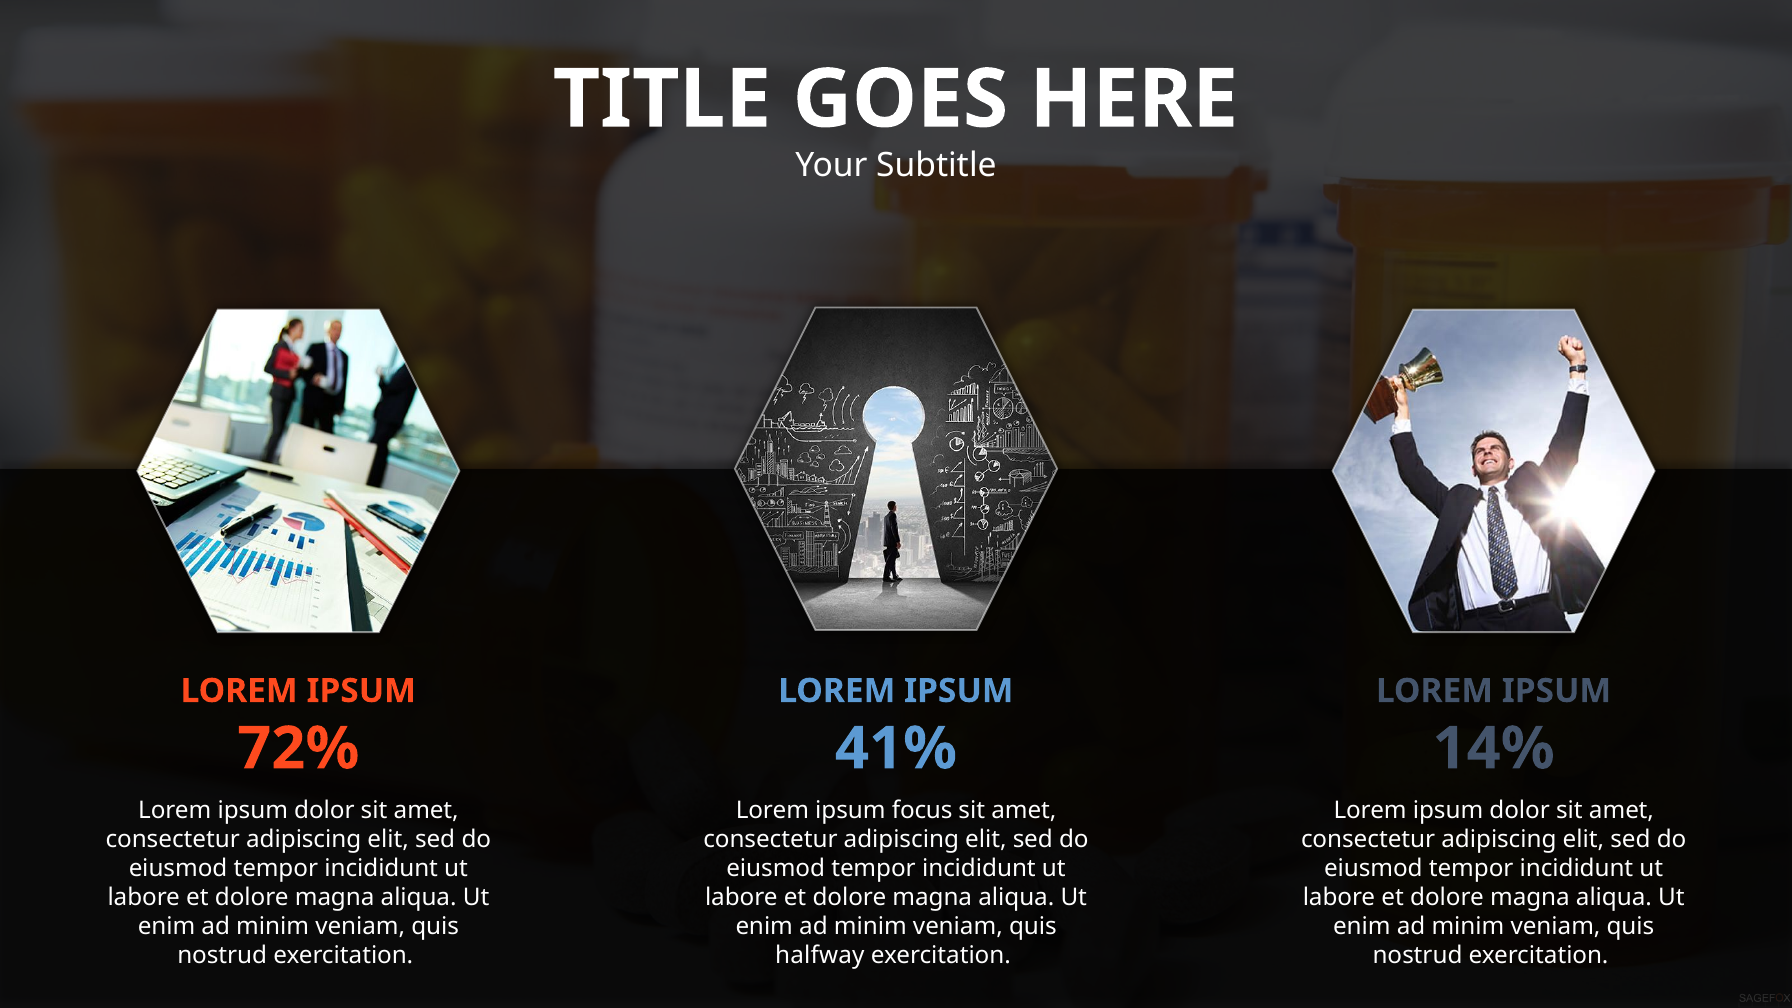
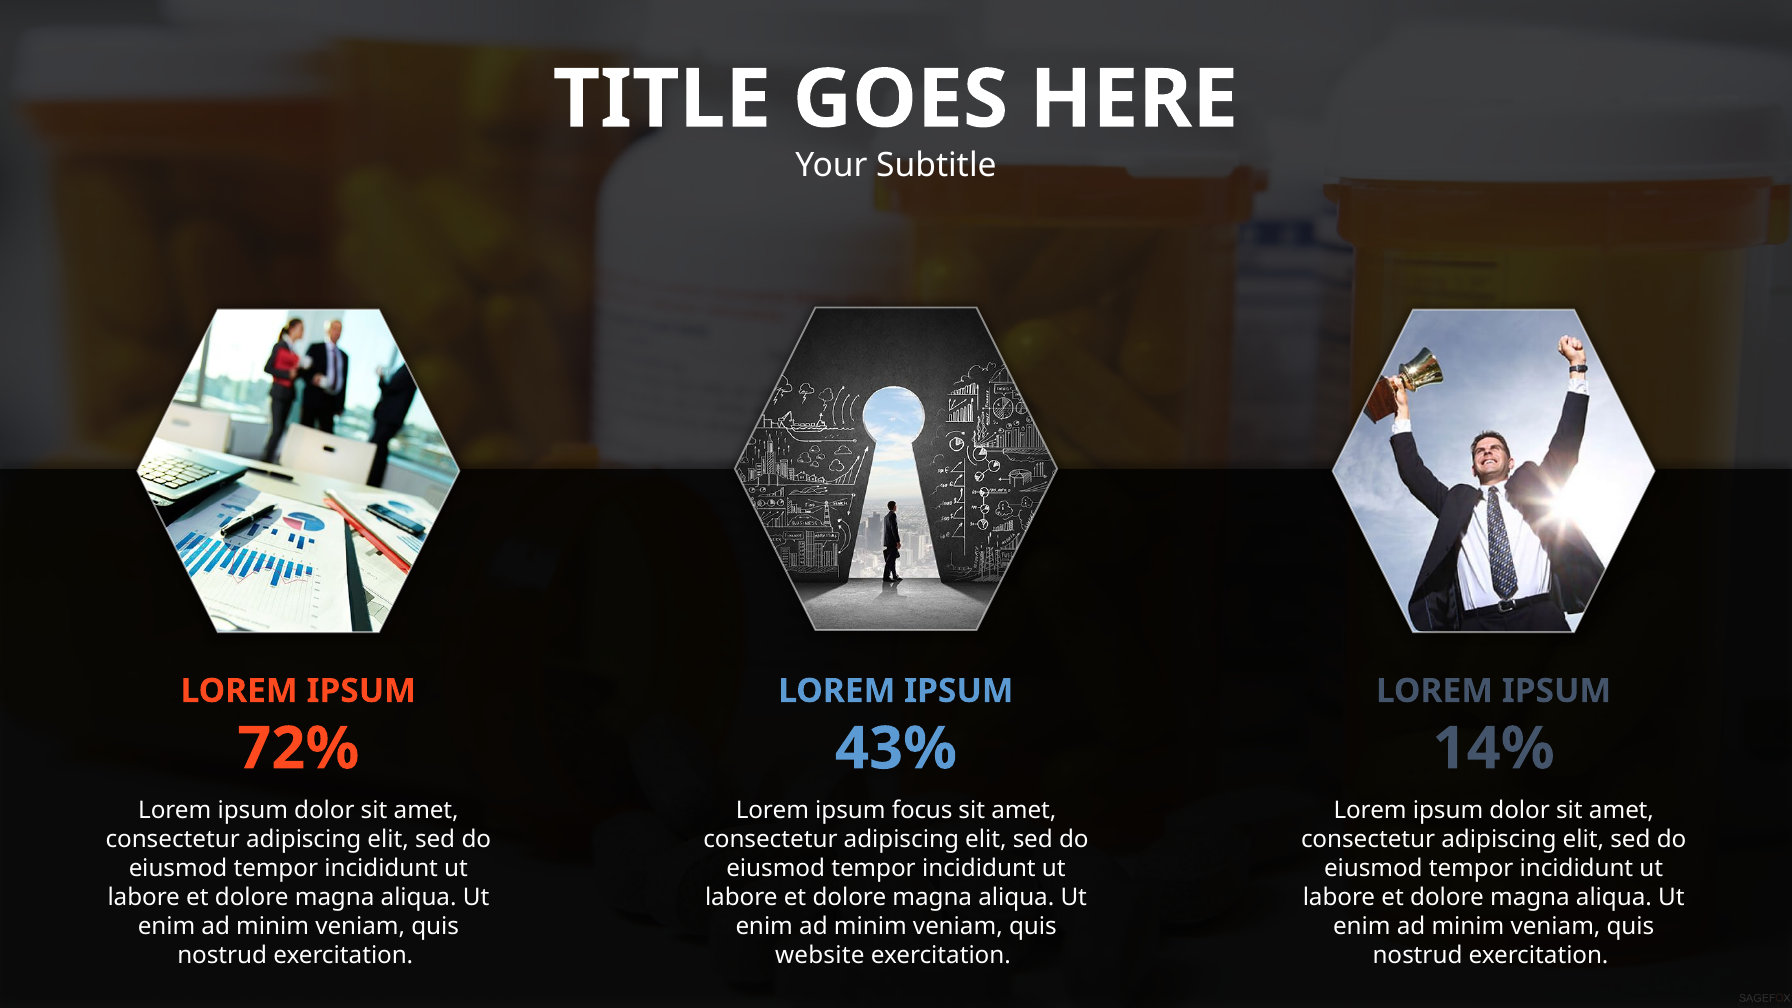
41%: 41% -> 43%
halfway: halfway -> website
